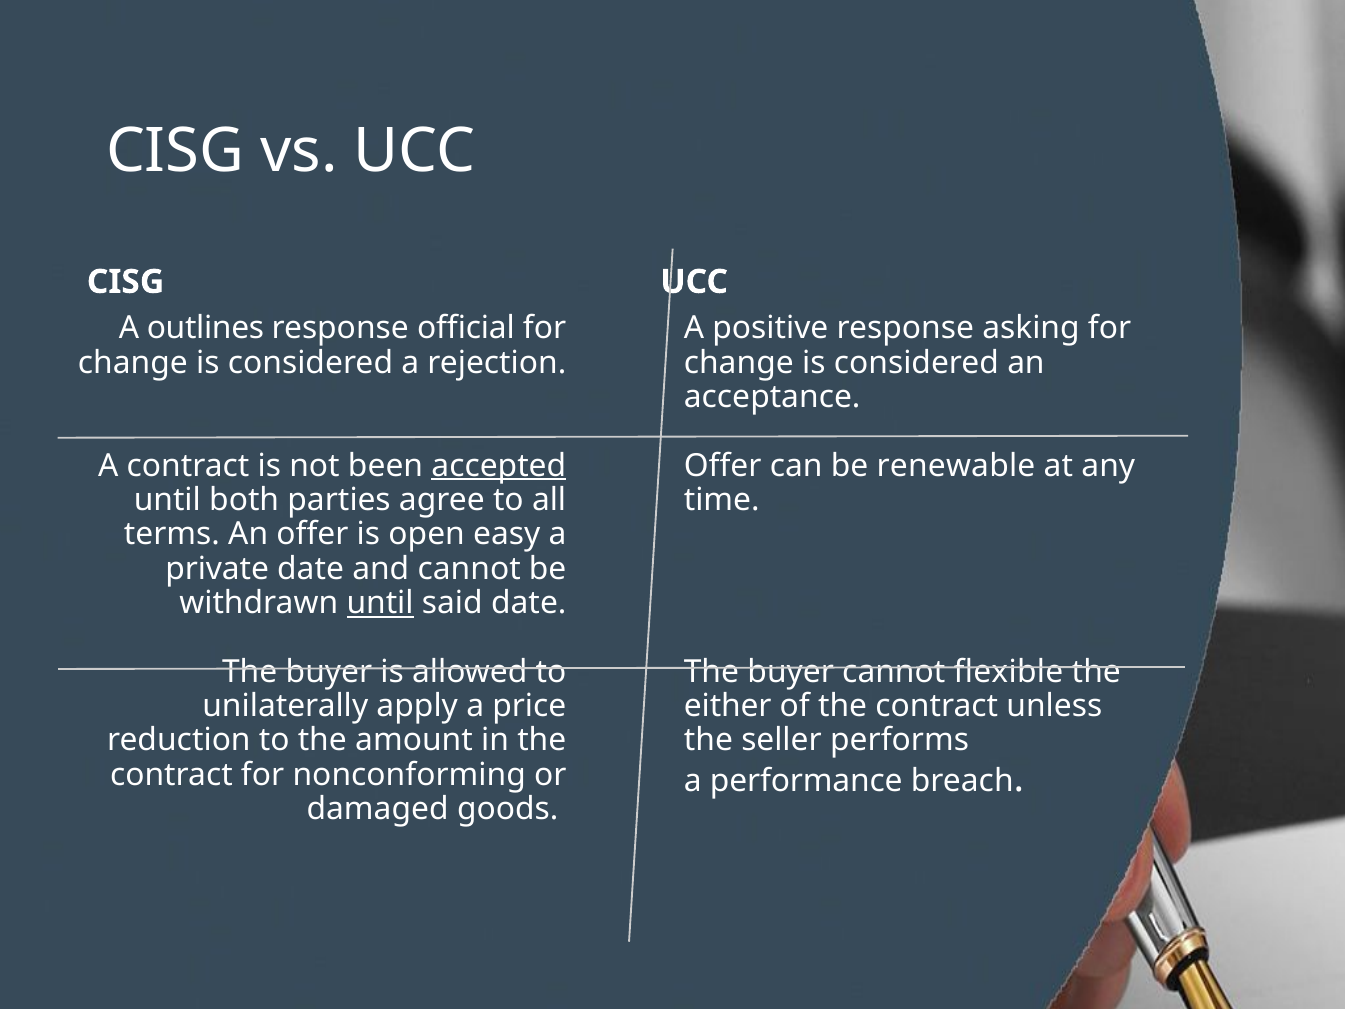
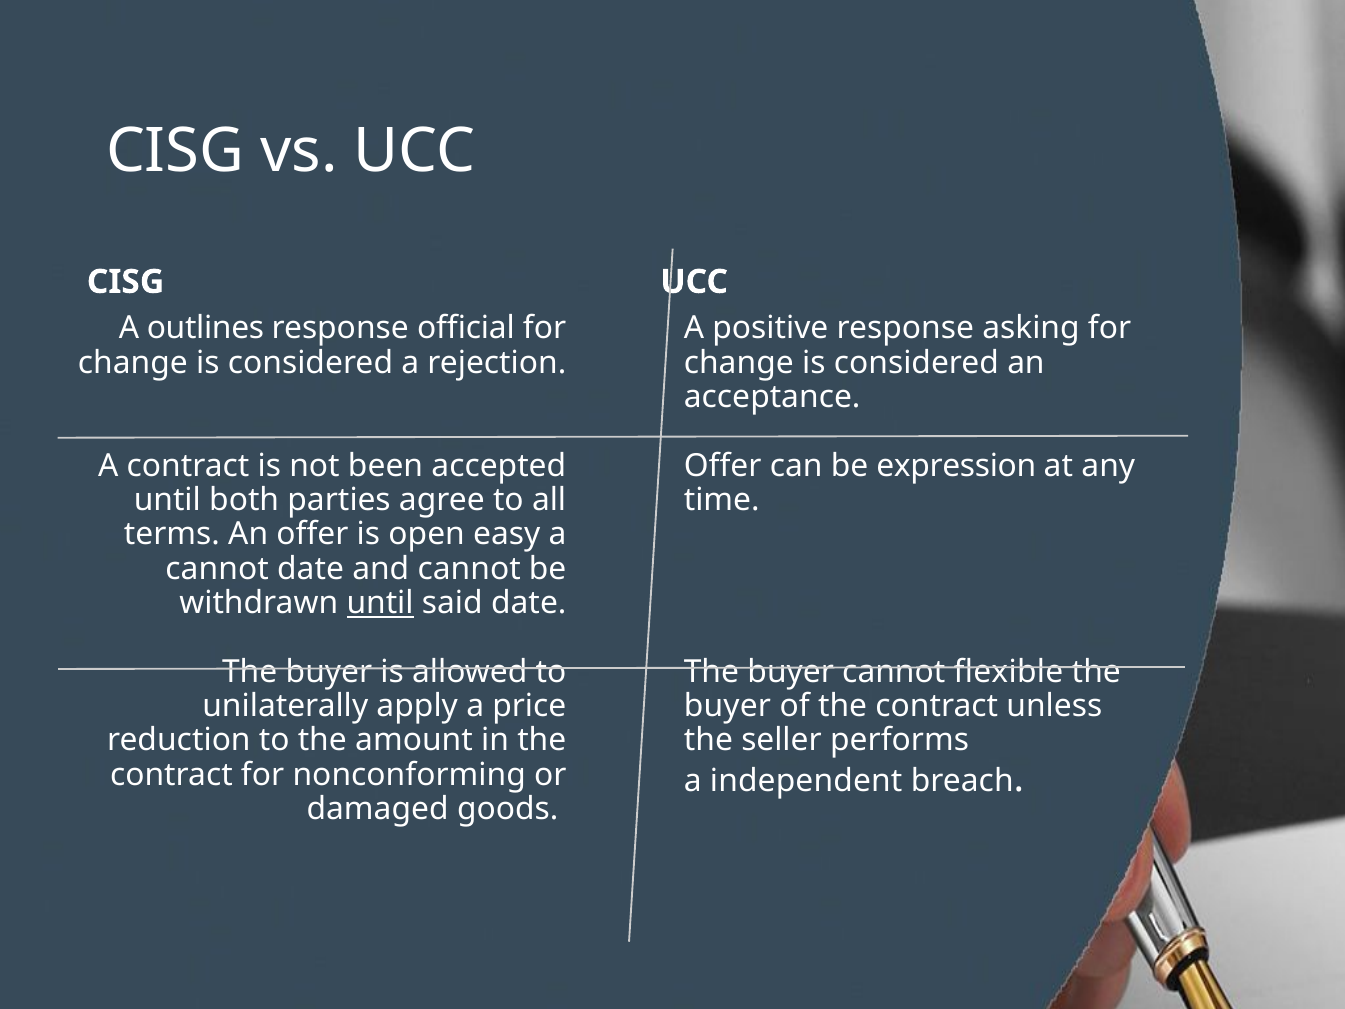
accepted underline: present -> none
renewable: renewable -> expression
private at (217, 568): private -> cannot
either at (728, 706): either -> buyer
performance: performance -> independent
